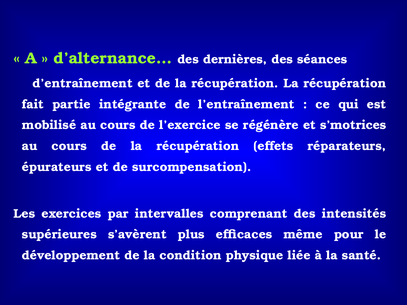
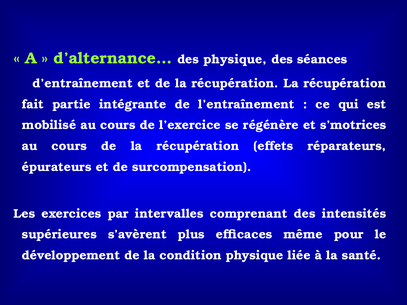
des dernières: dernières -> physique
